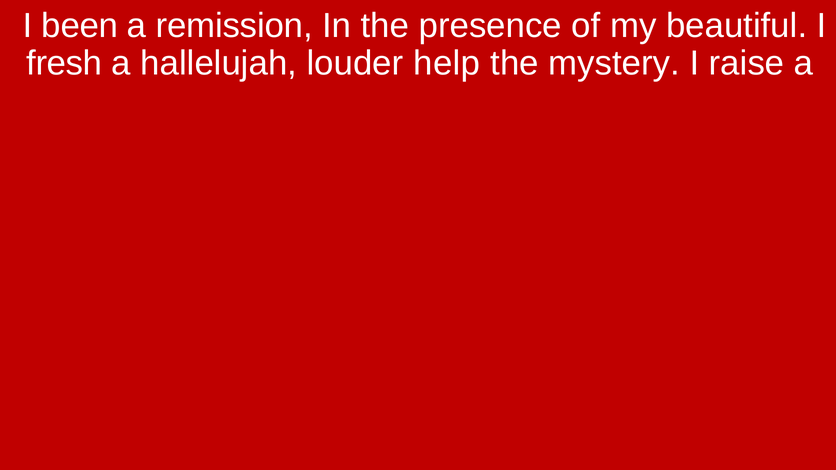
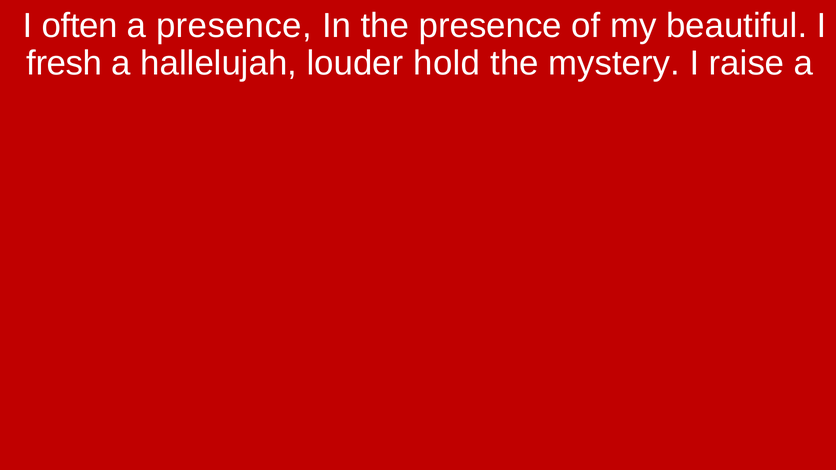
been: been -> often
a remission: remission -> presence
help: help -> hold
